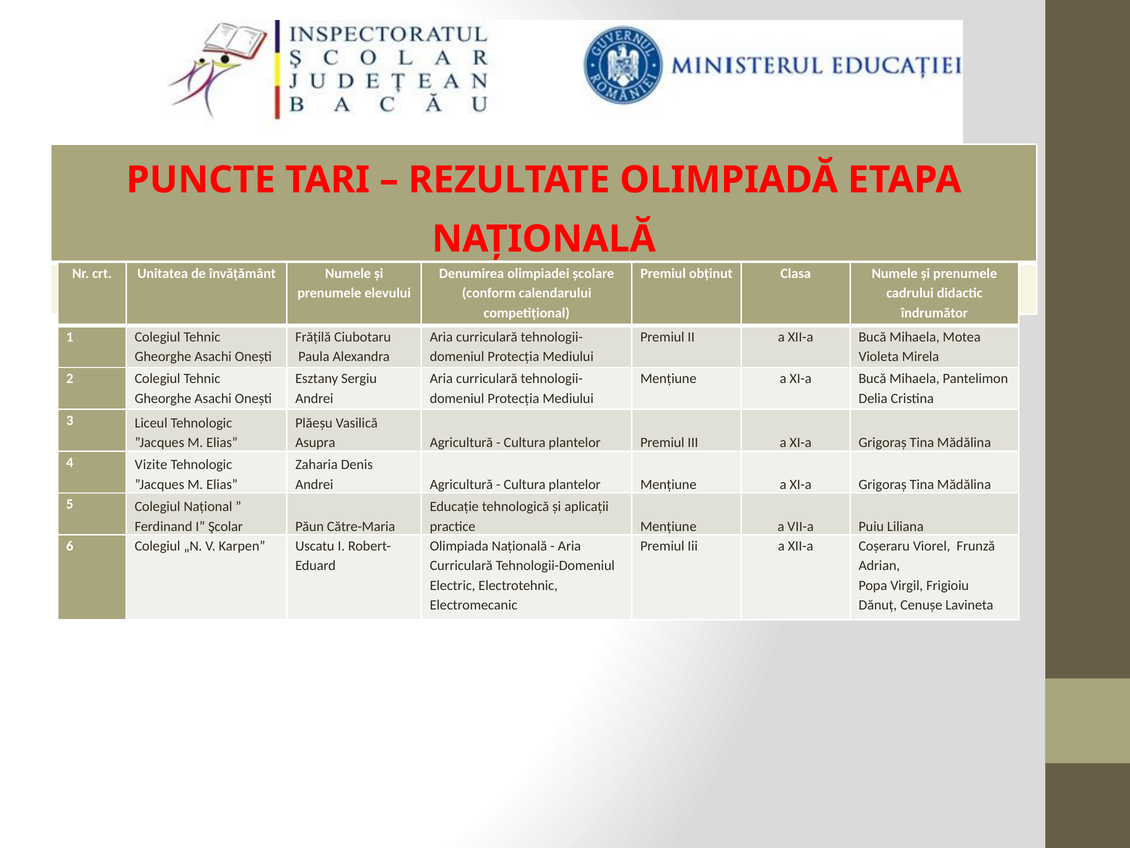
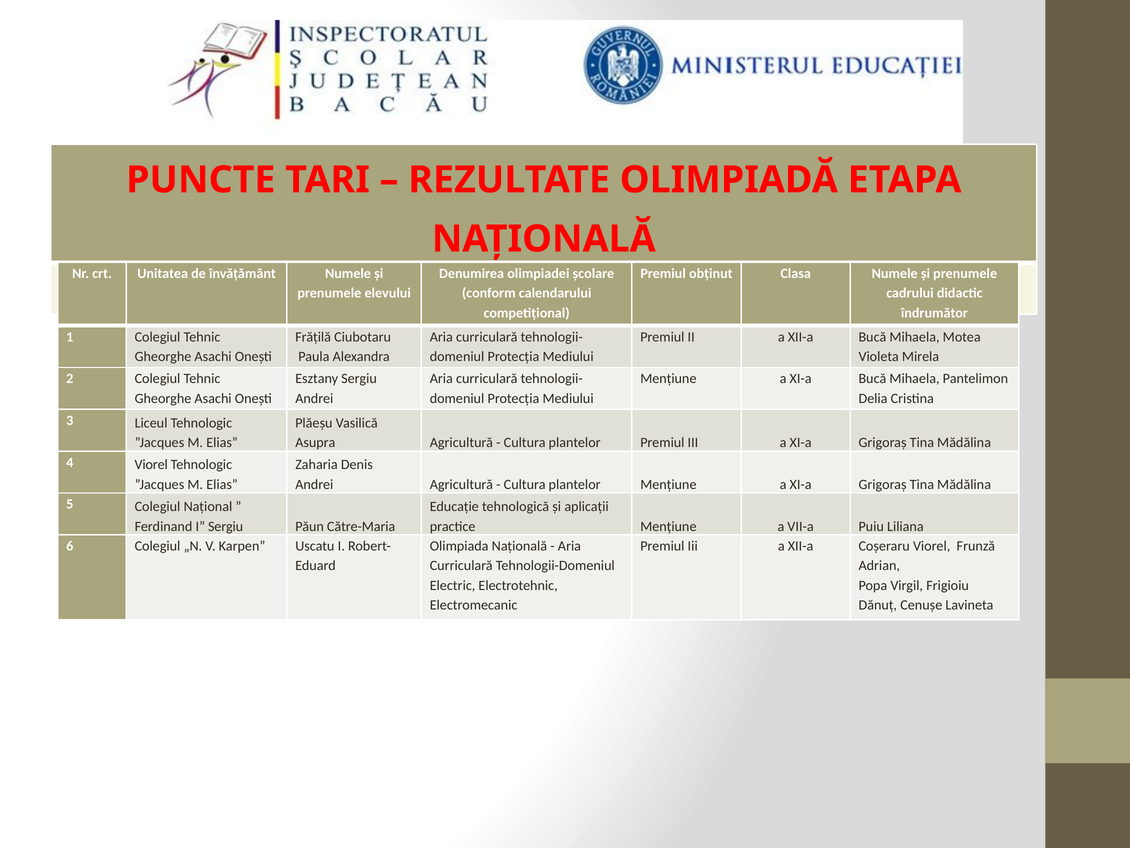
4 Vizite: Vizite -> Viorel
I Şcolar: Şcolar -> Sergiu
